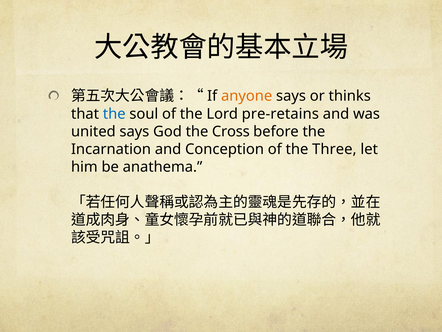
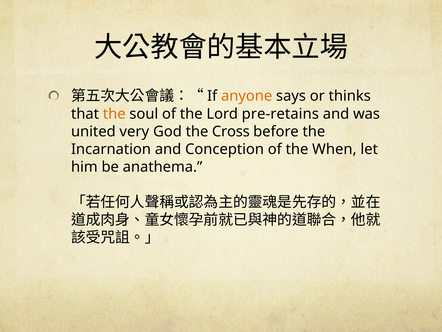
the at (114, 114) colour: blue -> orange
united says: says -> very
Three: Three -> When
